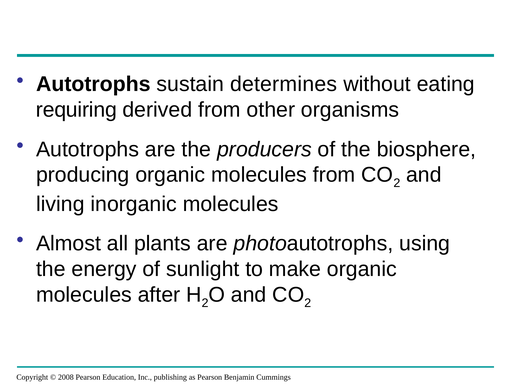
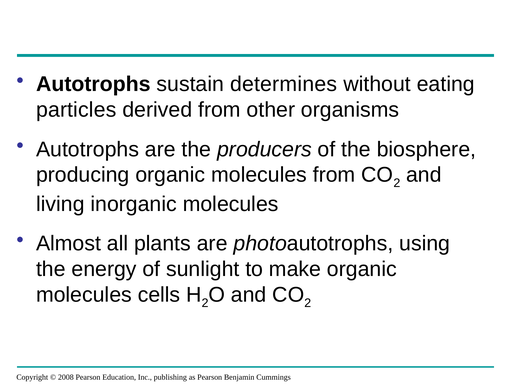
requiring: requiring -> particles
after: after -> cells
